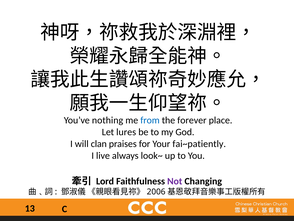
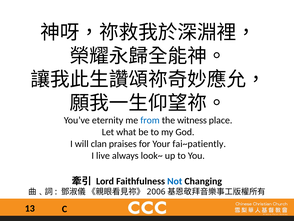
nothing: nothing -> eternity
forever: forever -> witness
lures: lures -> what
Not colour: purple -> blue
